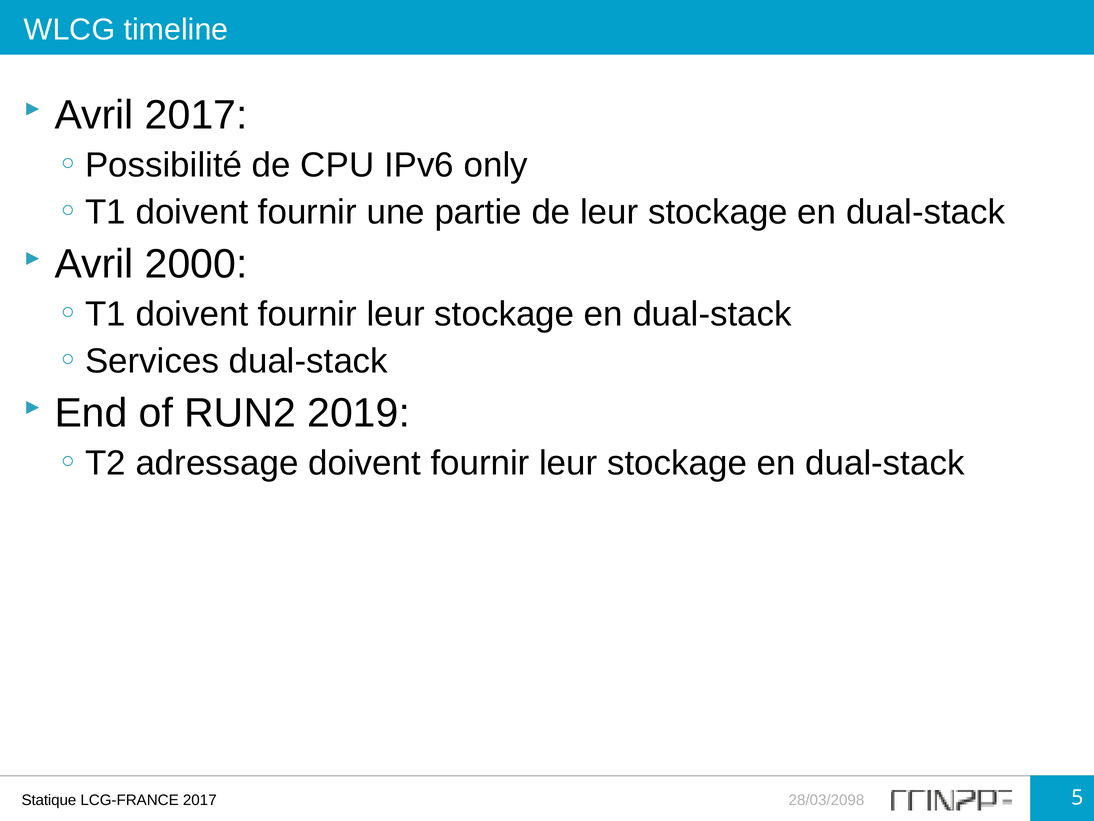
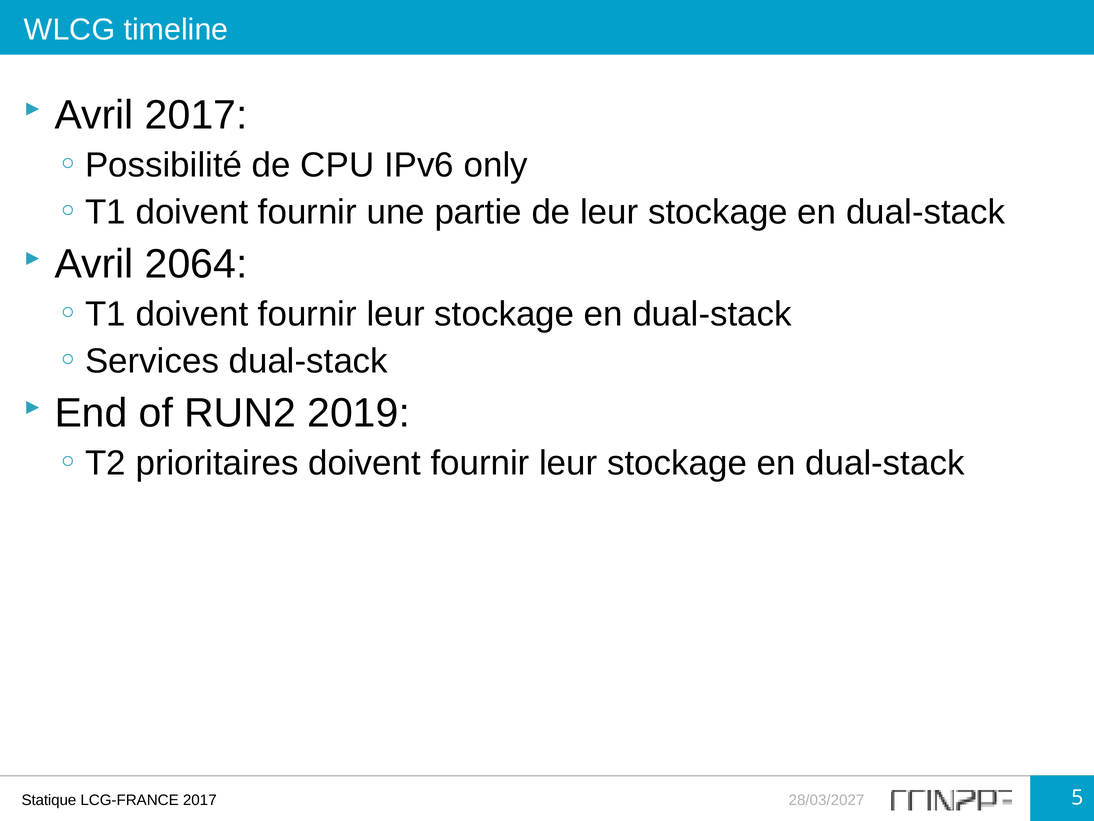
2000: 2000 -> 2064
adressage: adressage -> prioritaires
28/03/2098: 28/03/2098 -> 28/03/2027
